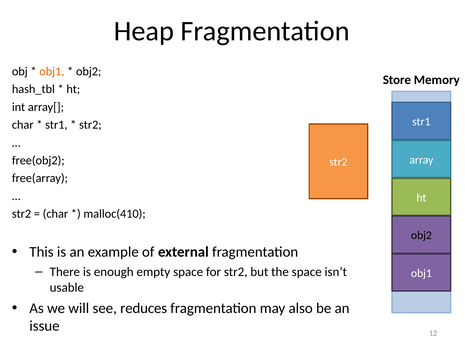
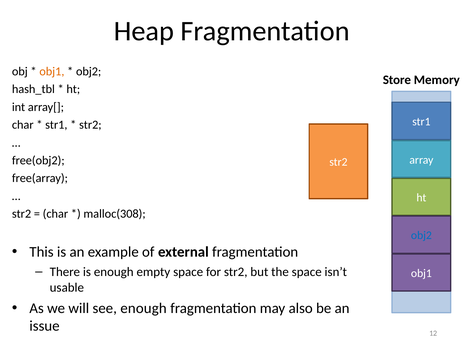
malloc(410: malloc(410 -> malloc(308
obj2 at (421, 235) colour: black -> blue
see reduces: reduces -> enough
